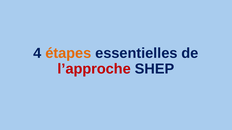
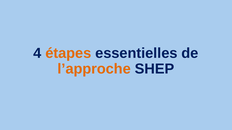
l’approche colour: red -> orange
